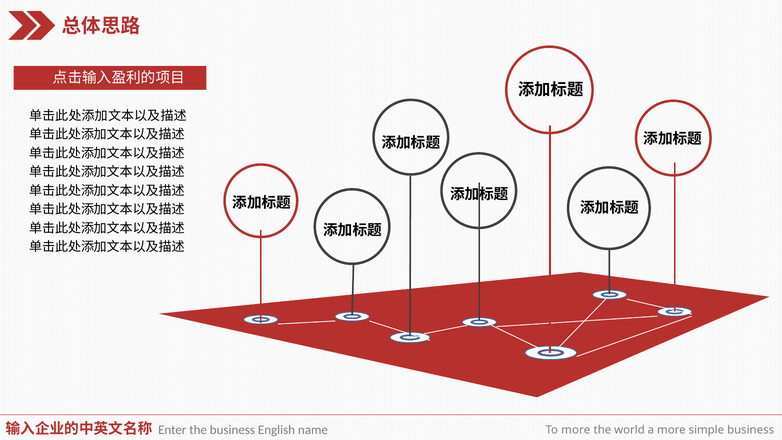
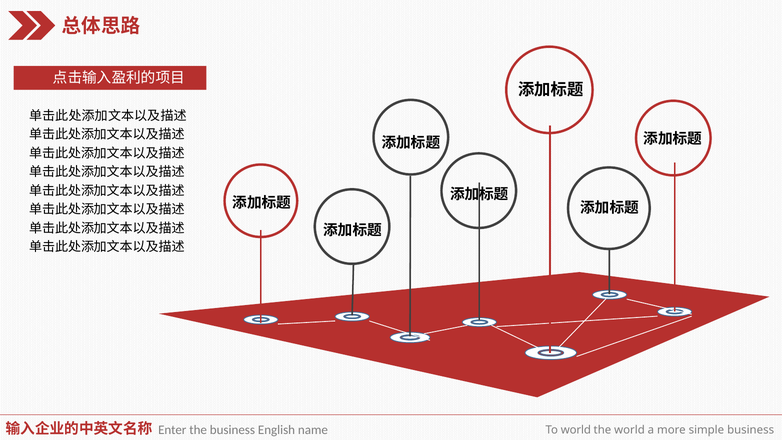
To more: more -> world
